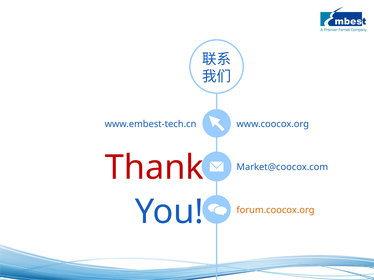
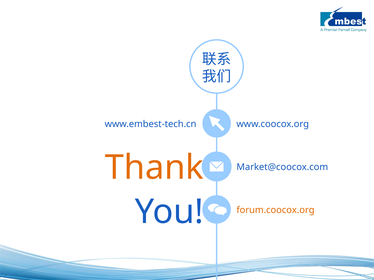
Thank colour: red -> orange
